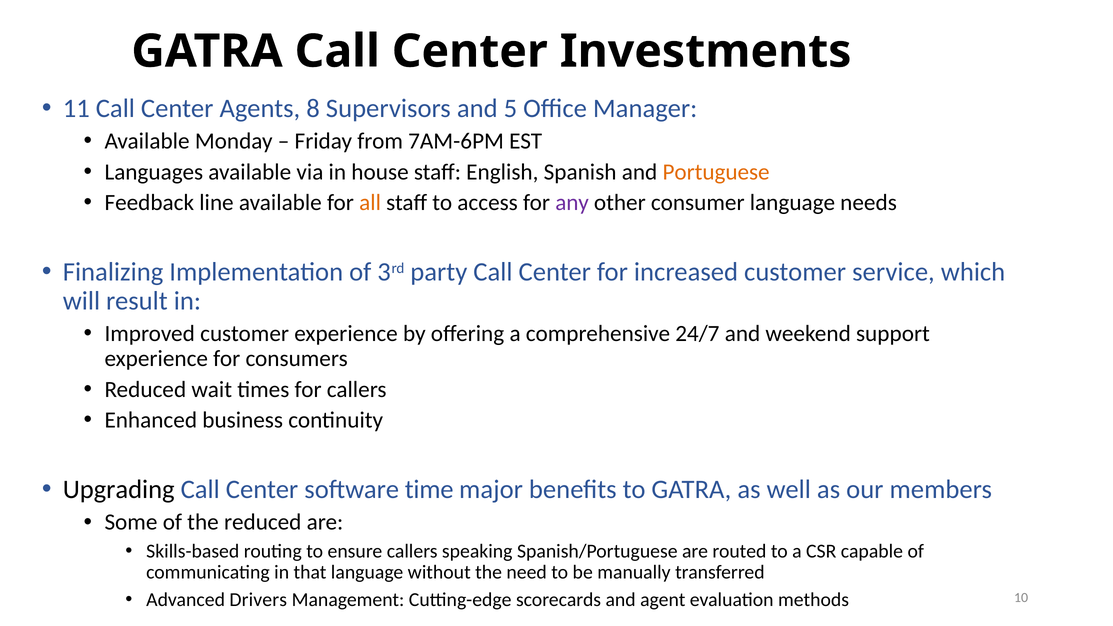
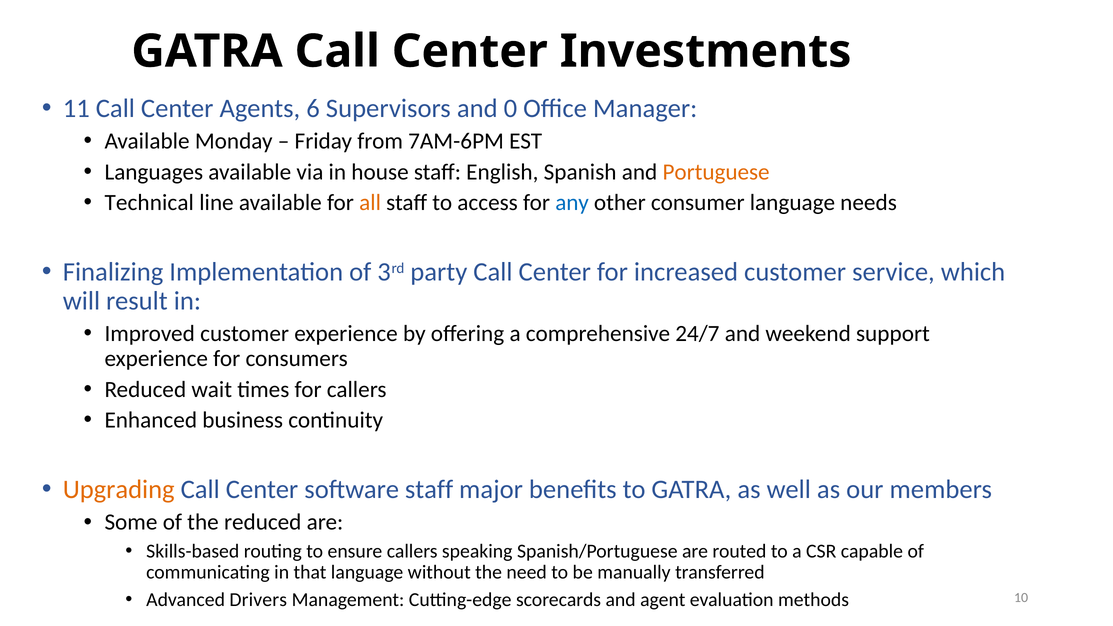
8: 8 -> 6
5: 5 -> 0
Feedback: Feedback -> Technical
any colour: purple -> blue
Upgrading colour: black -> orange
software time: time -> staff
